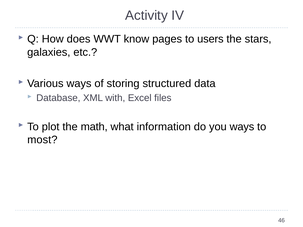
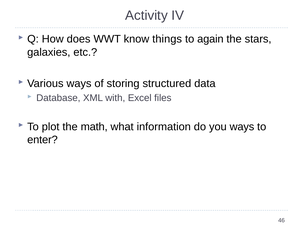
pages: pages -> things
users: users -> again
most: most -> enter
